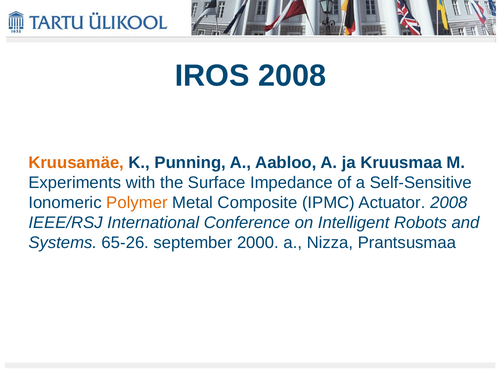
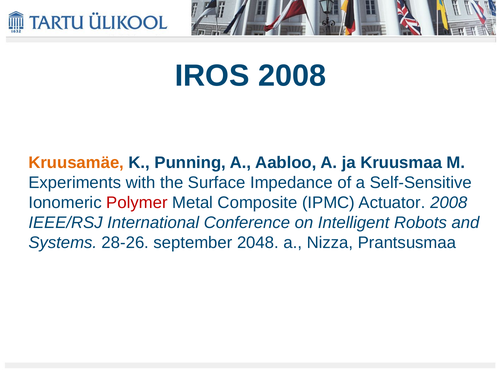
Polymer colour: orange -> red
65-26: 65-26 -> 28-26
2000: 2000 -> 2048
